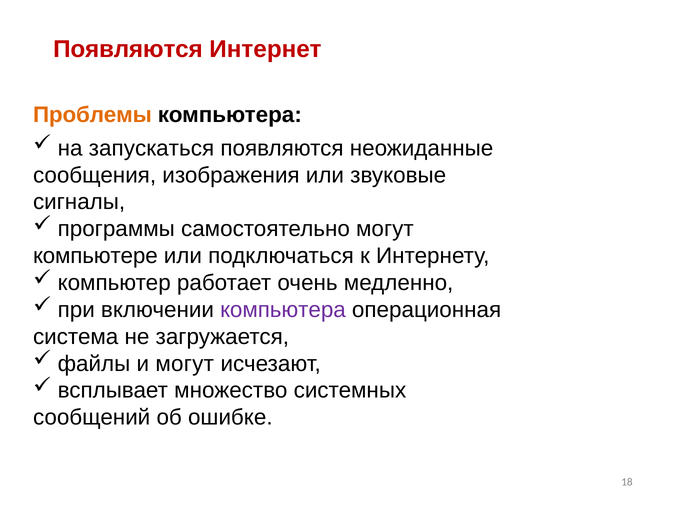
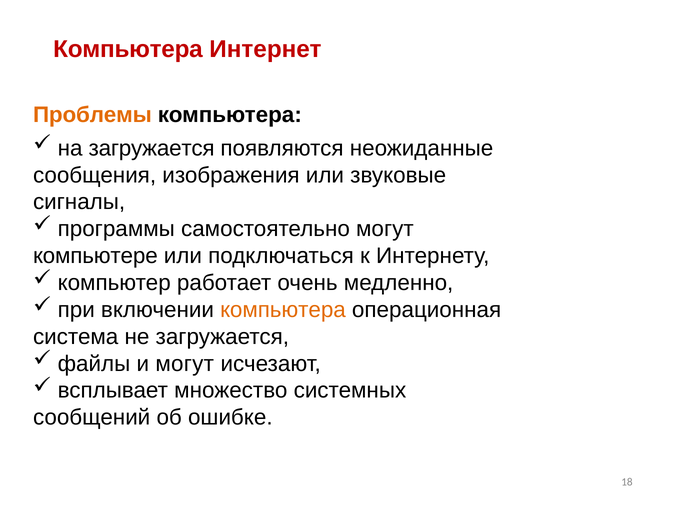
Появляются at (128, 49): Появляются -> Компьютера
на запускаться: запускаться -> загружается
компьютера at (283, 310) colour: purple -> orange
